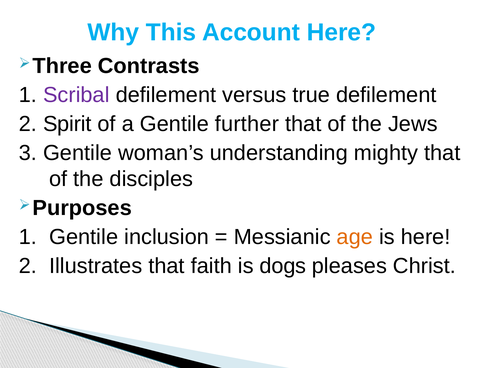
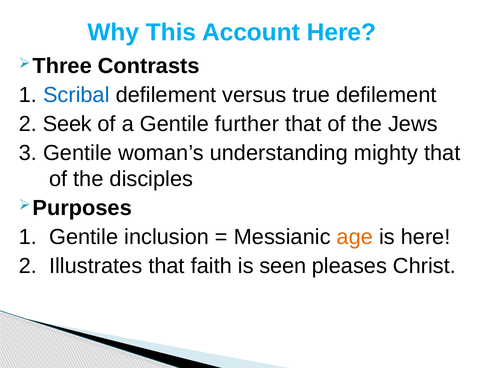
Scribal colour: purple -> blue
Spirit: Spirit -> Seek
dogs: dogs -> seen
